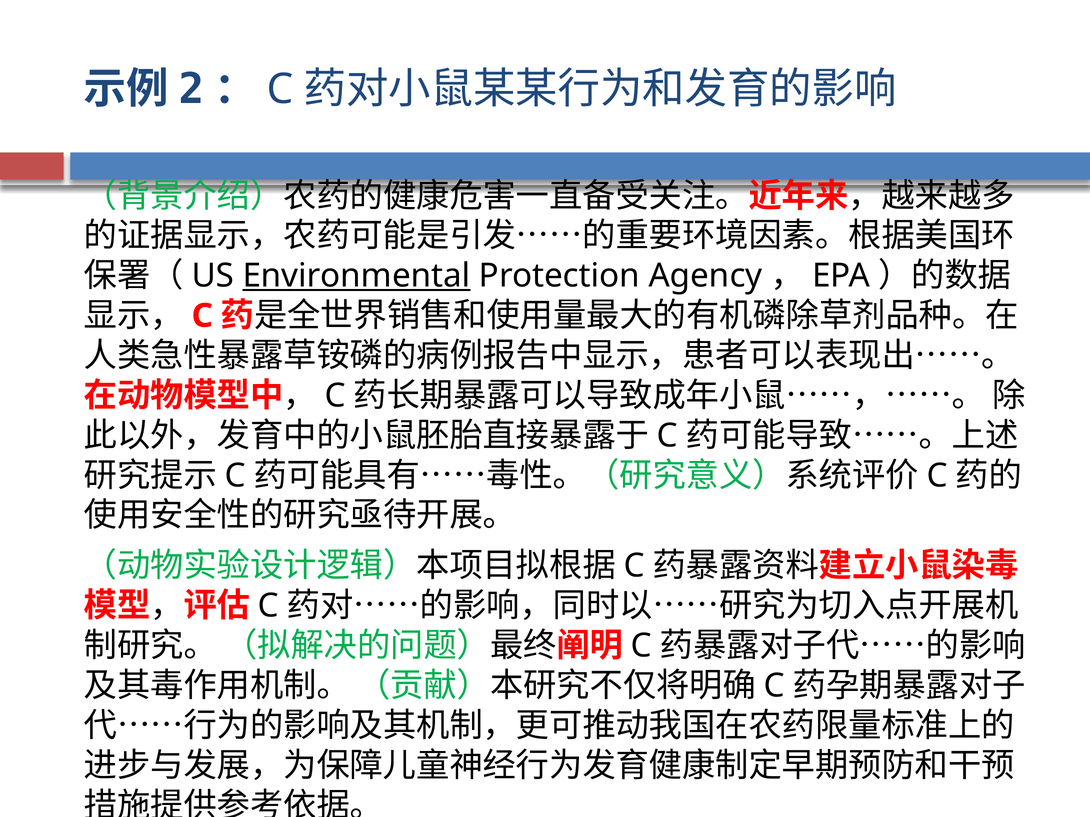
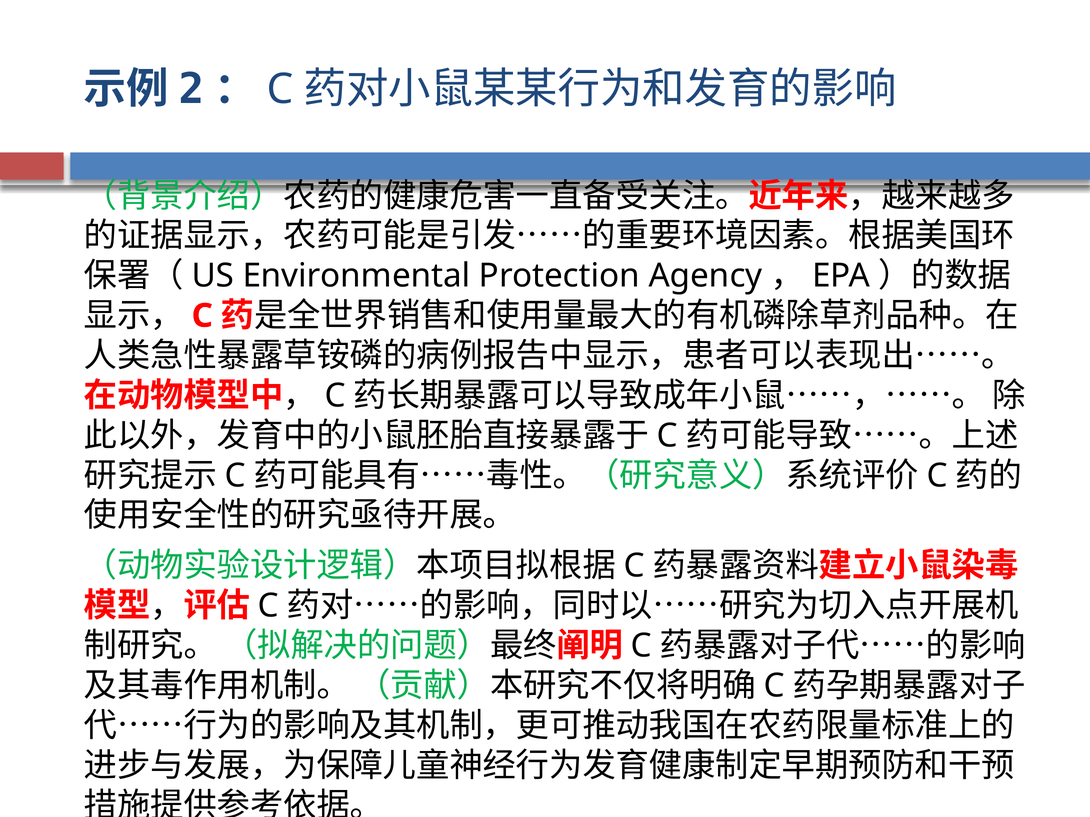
Environmental underline: present -> none
